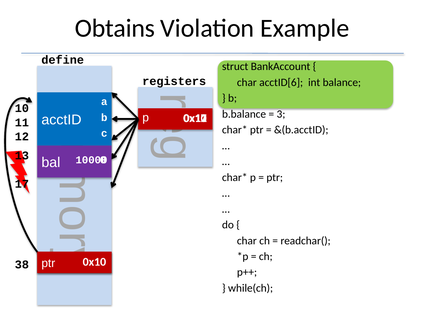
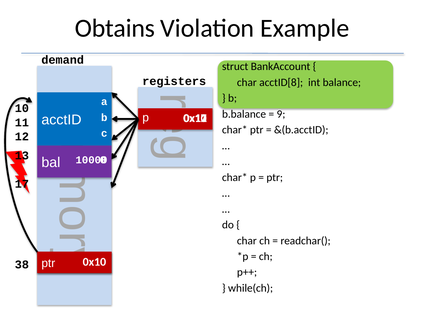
define: define -> demand
acctID[6: acctID[6 -> acctID[8
3: 3 -> 9
